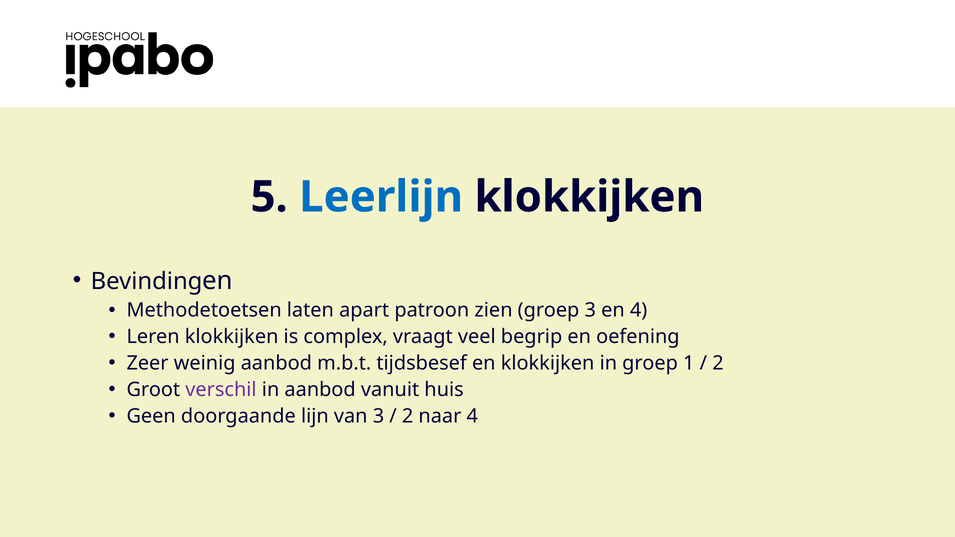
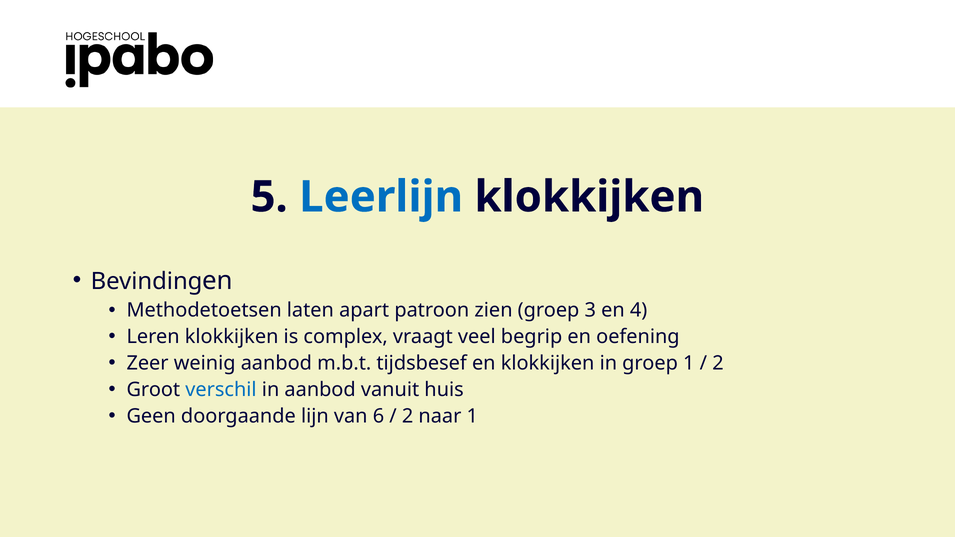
verschil colour: purple -> blue
van 3: 3 -> 6
naar 4: 4 -> 1
